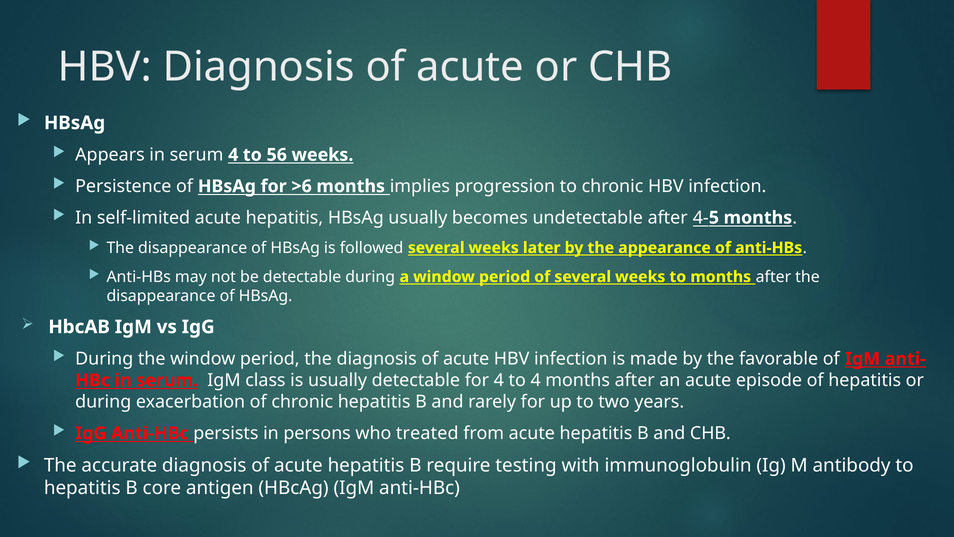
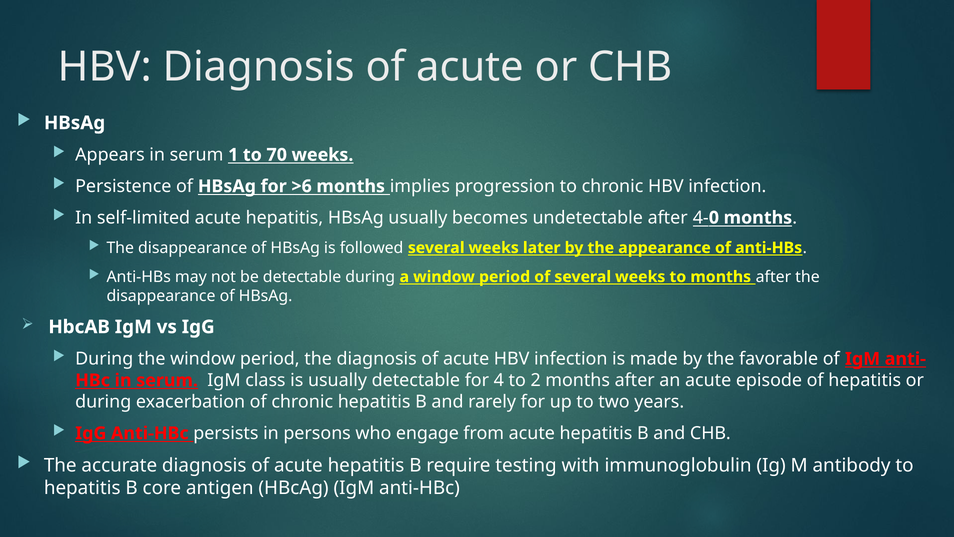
serum 4: 4 -> 1
56: 56 -> 70
5: 5 -> 0
to 4: 4 -> 2
treated: treated -> engage
